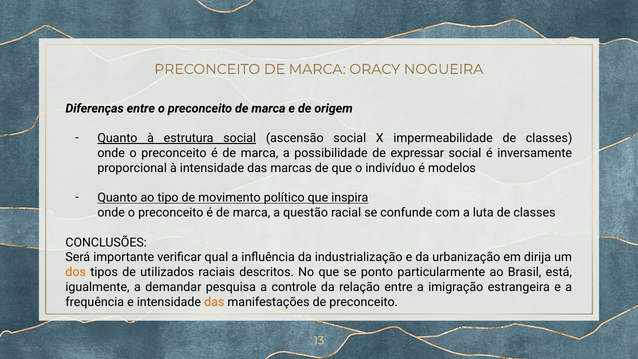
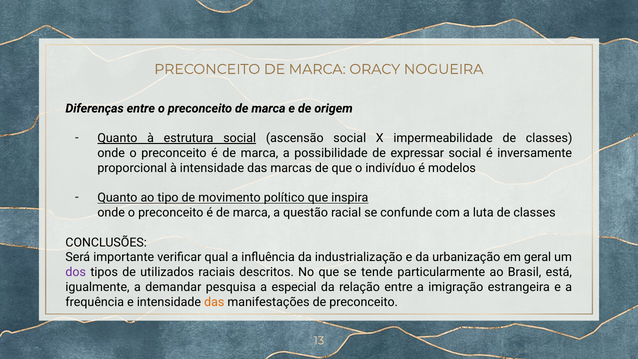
dirija: dirija -> geral
dos colour: orange -> purple
ponto: ponto -> tende
controle: controle -> especial
